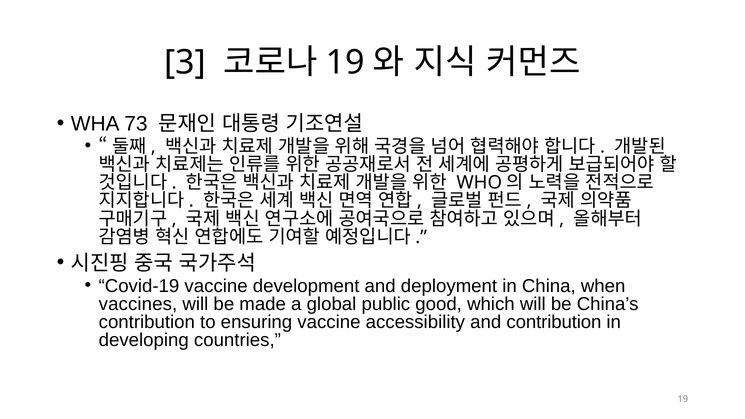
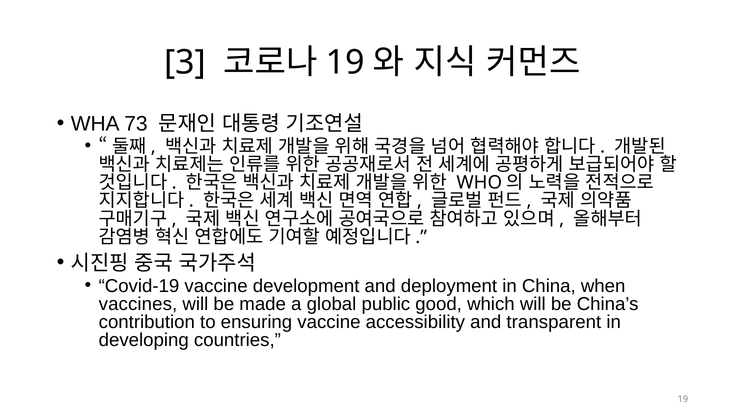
and contribution: contribution -> transparent
